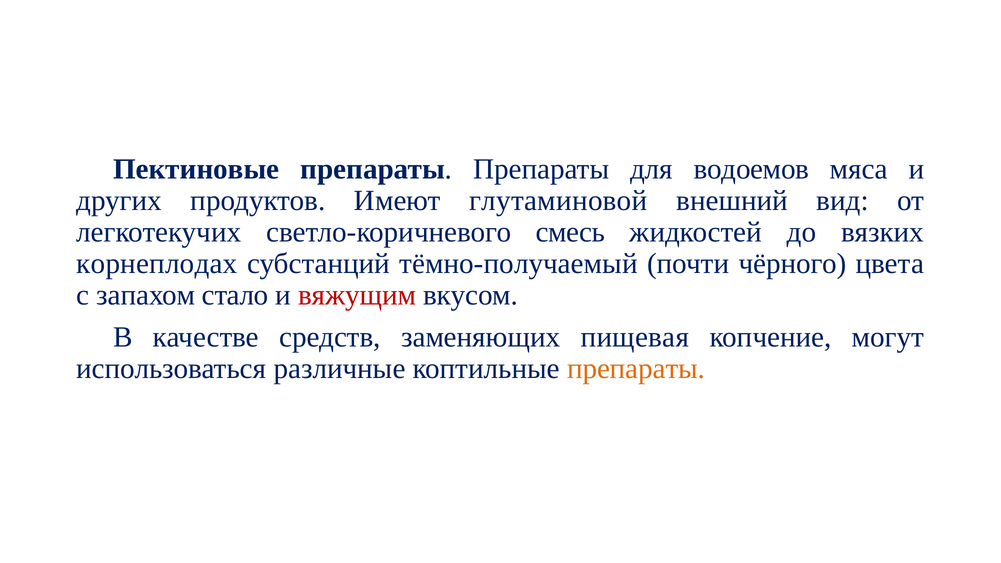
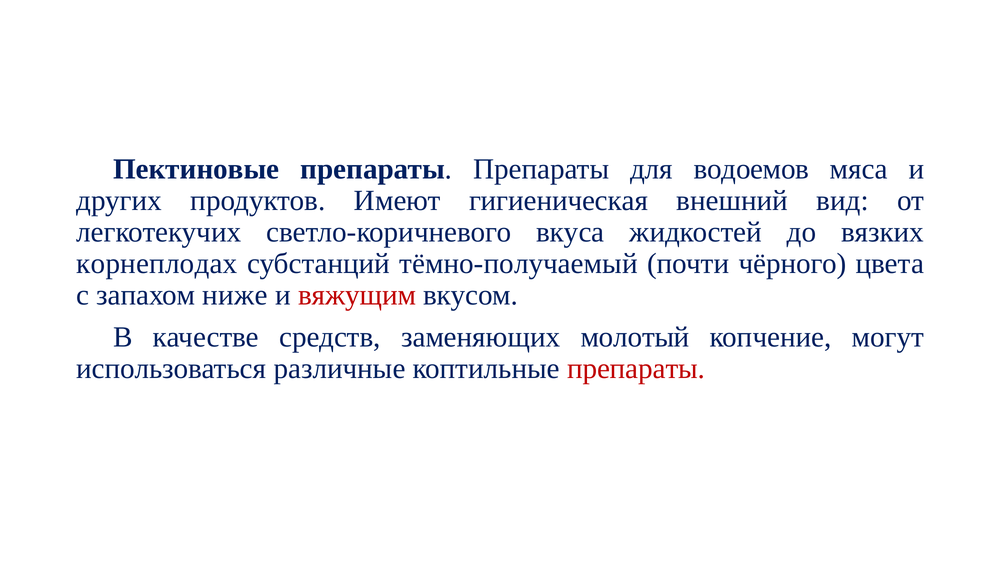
глутаминовой: глутаминовой -> гигиеническая
смесь: смесь -> вкуса
стало: стало -> ниже
пищевая: пищевая -> молотый
препараты at (636, 369) colour: orange -> red
